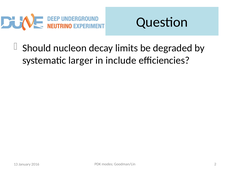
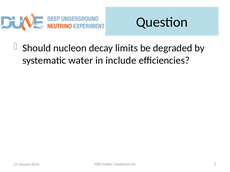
larger: larger -> water
